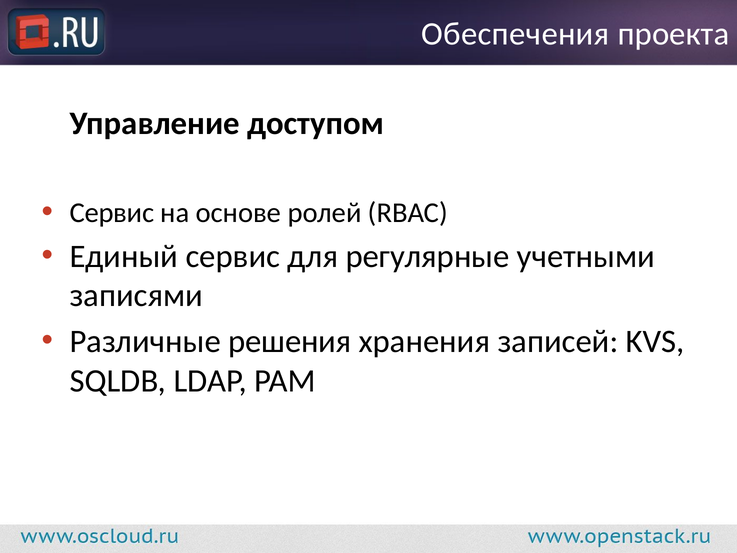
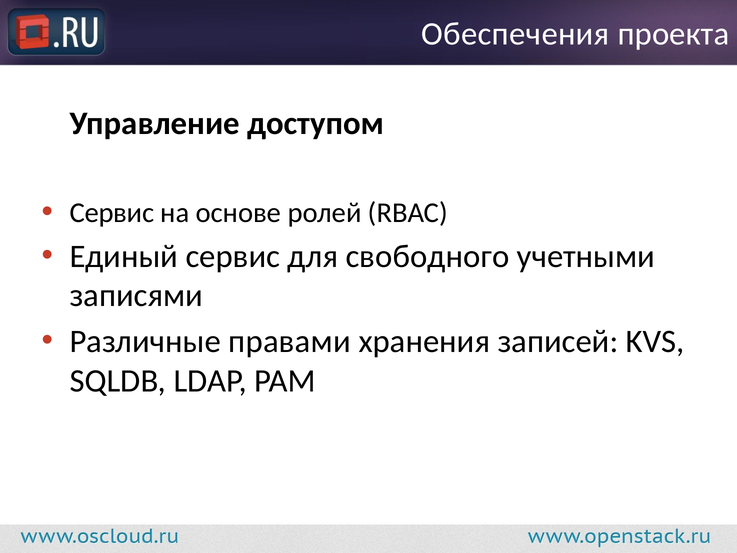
регулярные: регулярные -> свободного
решения: решения -> правами
